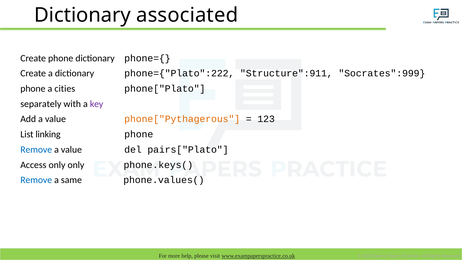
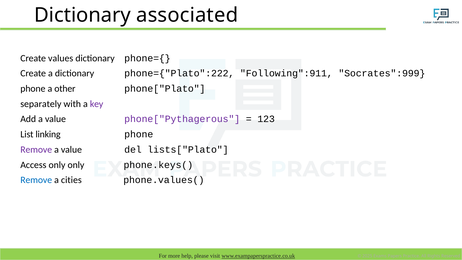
Create phone: phone -> values
Structure":911: Structure":911 -> Following":911
cities: cities -> other
phone["Pythagerous colour: orange -> purple
Remove at (36, 150) colour: blue -> purple
pairs["Plato: pairs["Plato -> lists["Plato
same: same -> cities
